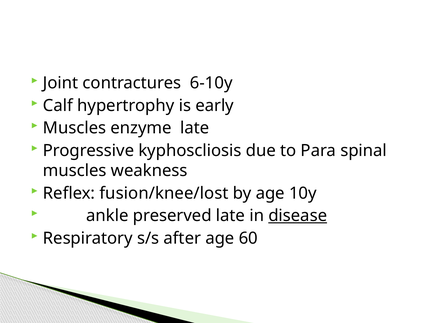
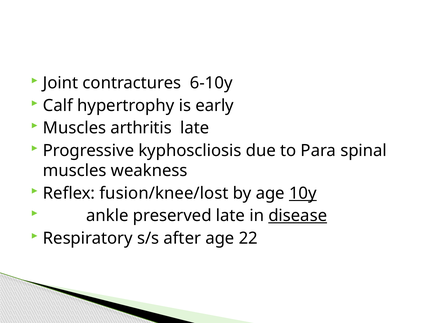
enzyme: enzyme -> arthritis
10y underline: none -> present
60: 60 -> 22
